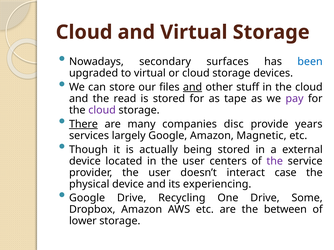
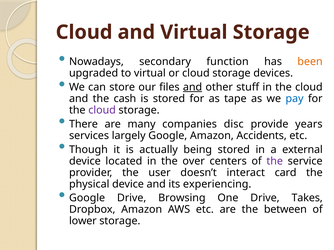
surfaces: surfaces -> function
been colour: blue -> orange
read: read -> cash
pay colour: purple -> blue
There underline: present -> none
Magnetic: Magnetic -> Accidents
in the user: user -> over
case: case -> card
Recycling: Recycling -> Browsing
Some: Some -> Takes
